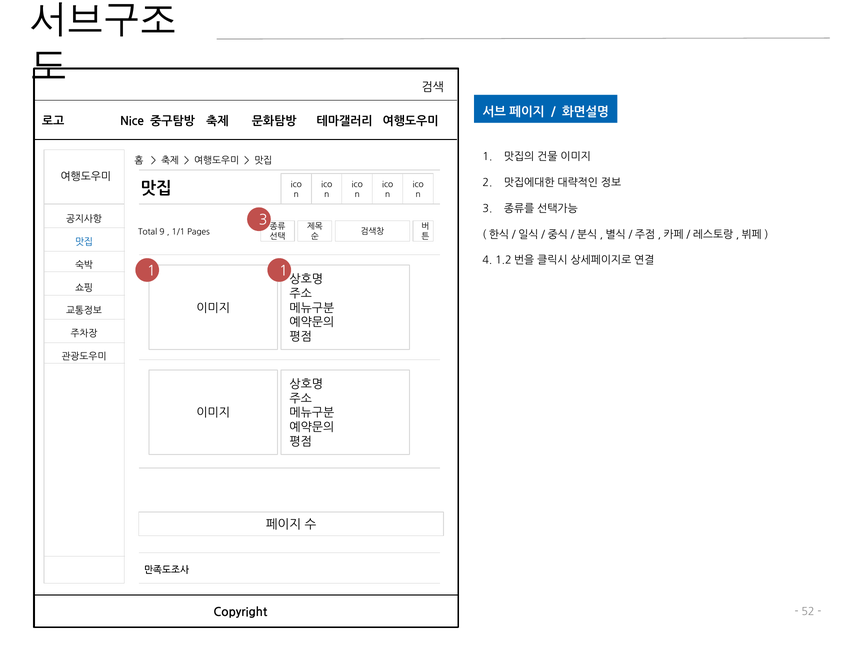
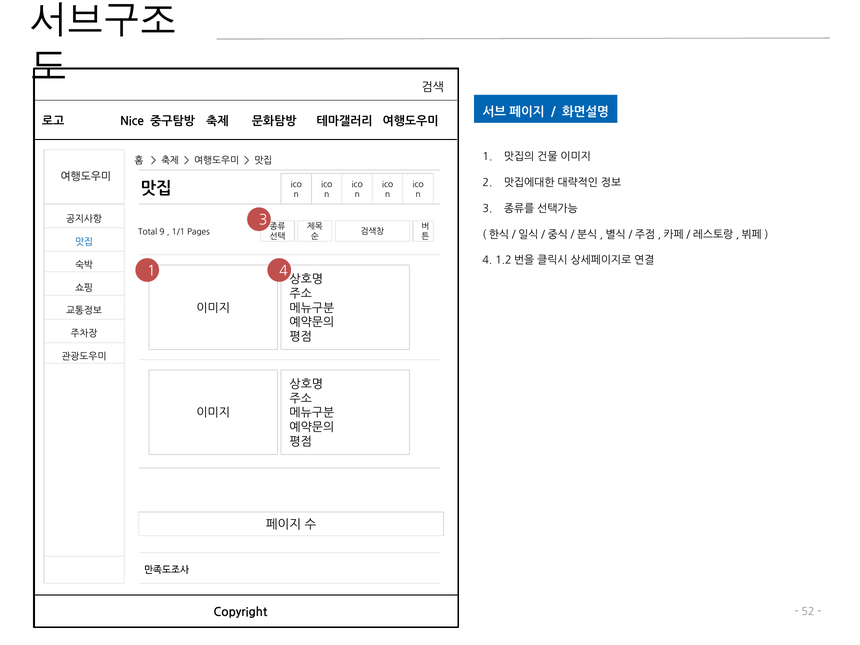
1 1: 1 -> 4
